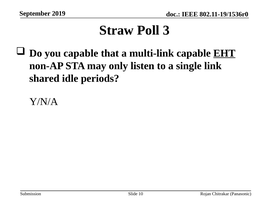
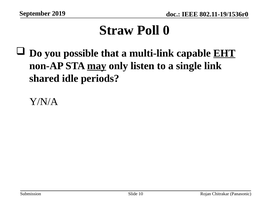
3: 3 -> 0
you capable: capable -> possible
may underline: none -> present
